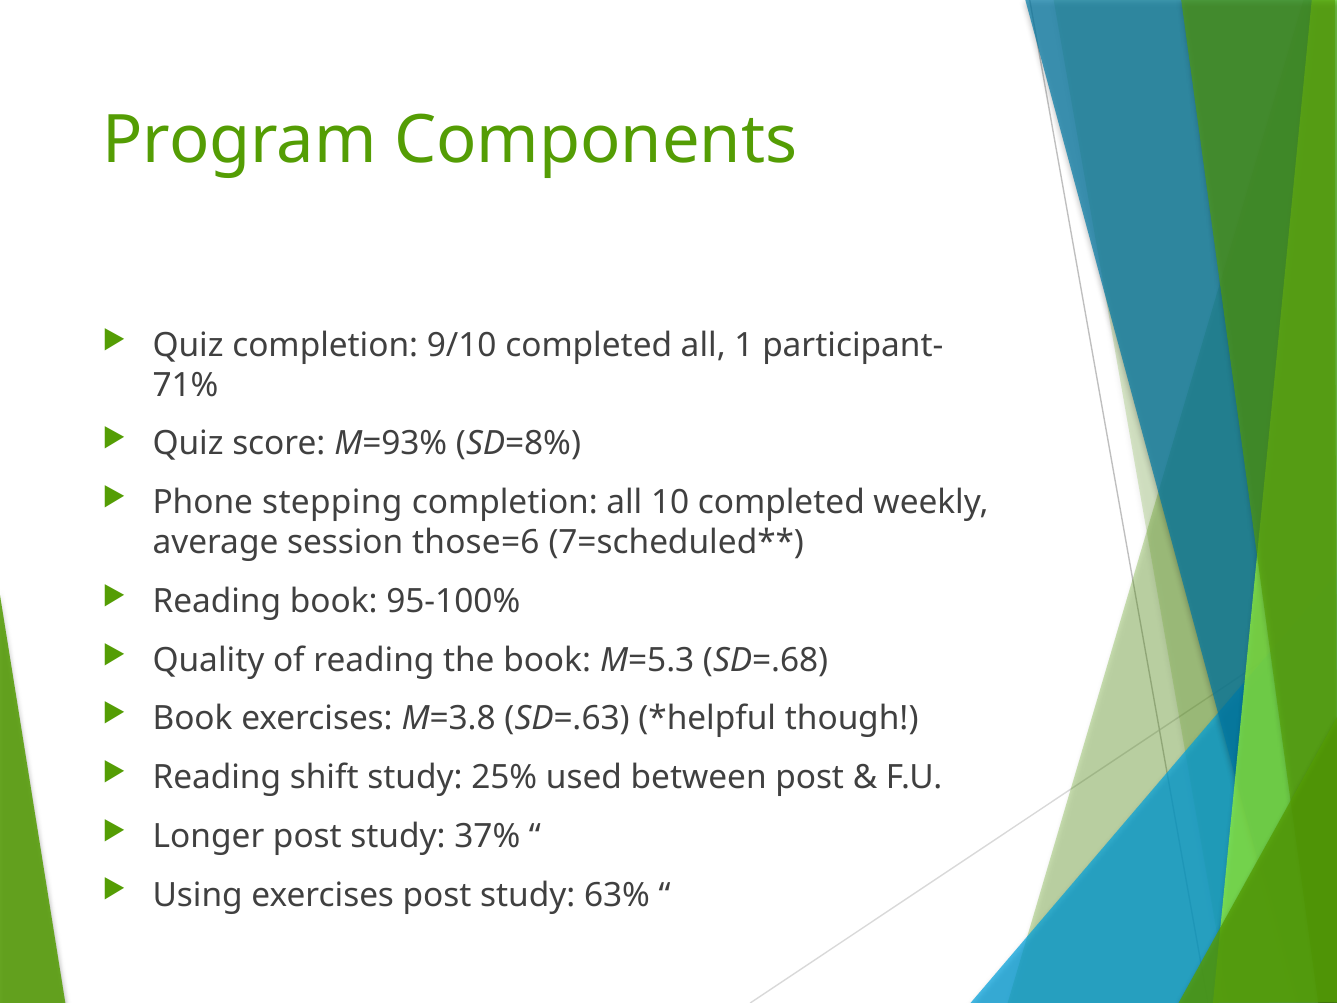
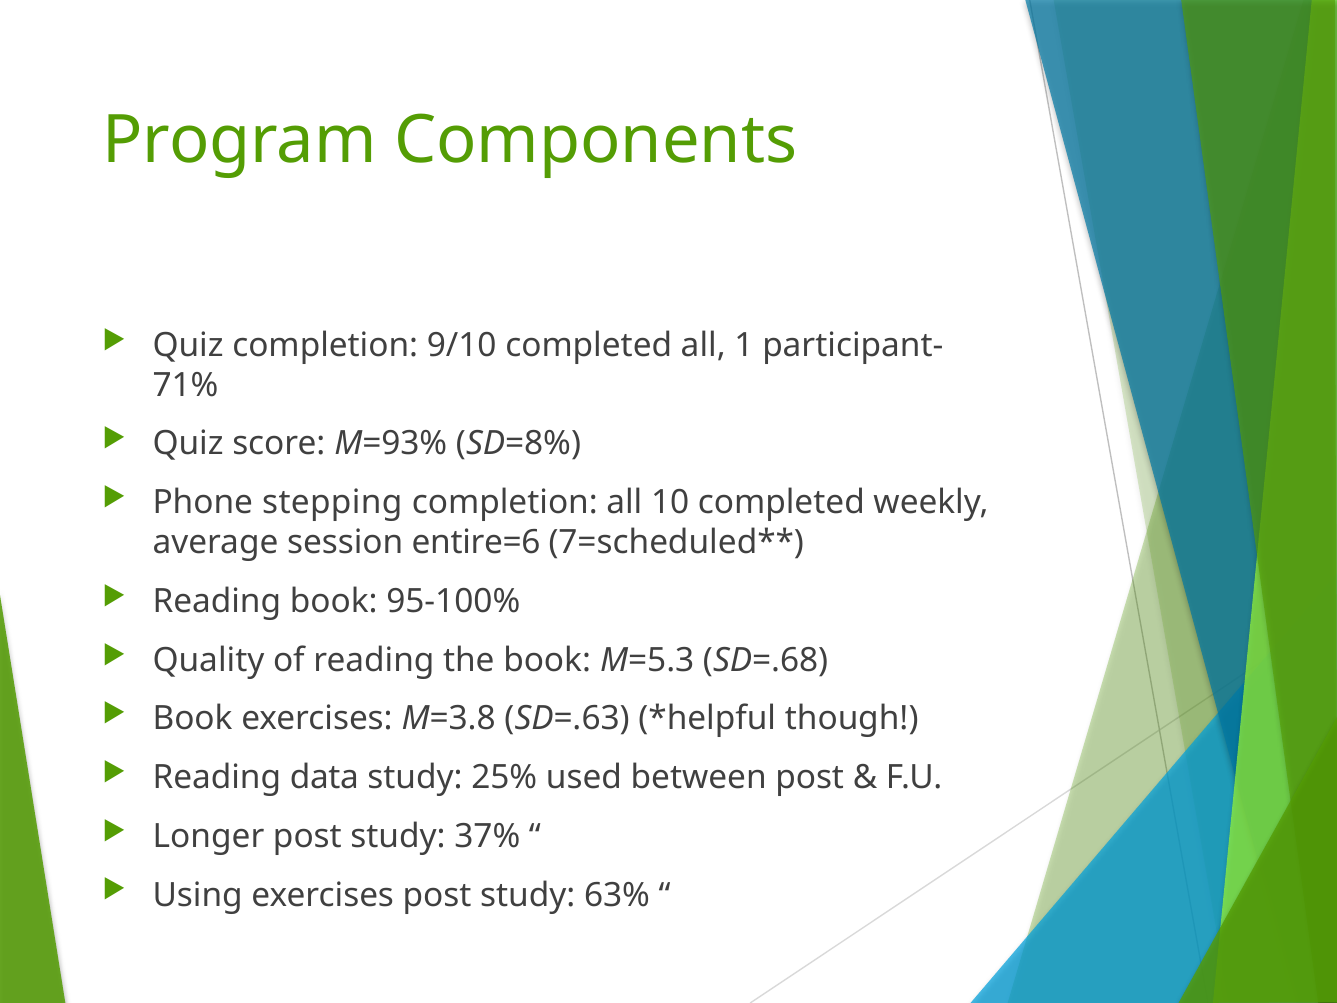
those=6: those=6 -> entire=6
shift: shift -> data
